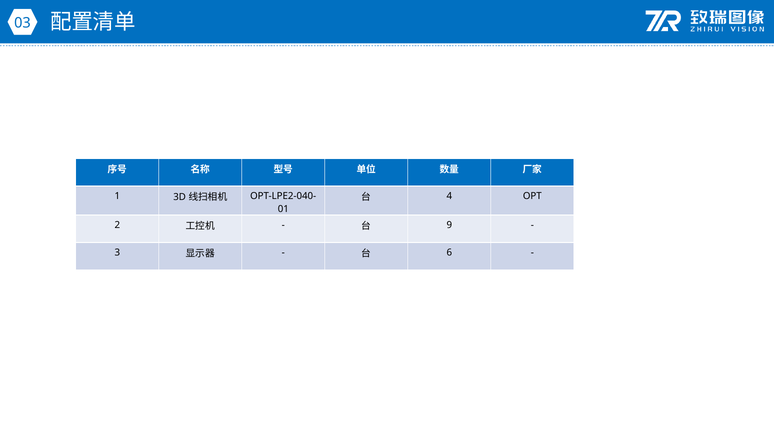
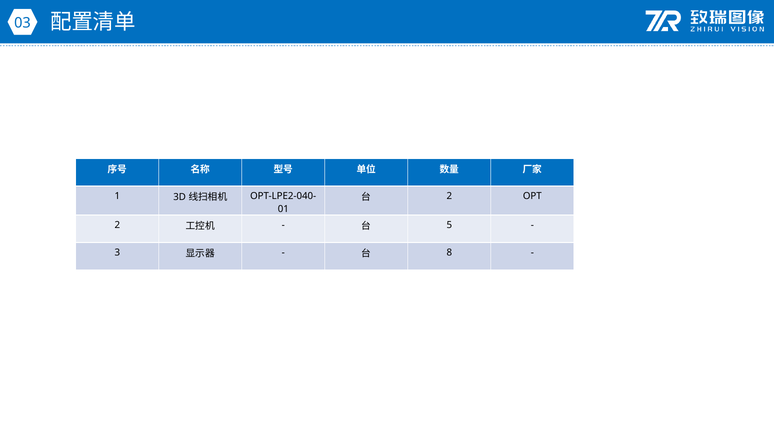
4 at (449, 196): 4 -> 2
9: 9 -> 5
6: 6 -> 8
